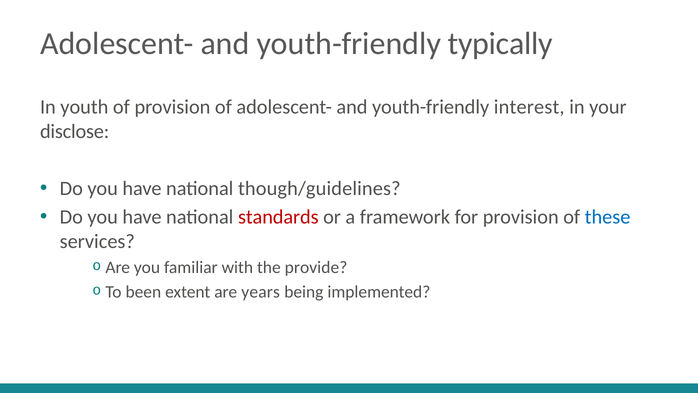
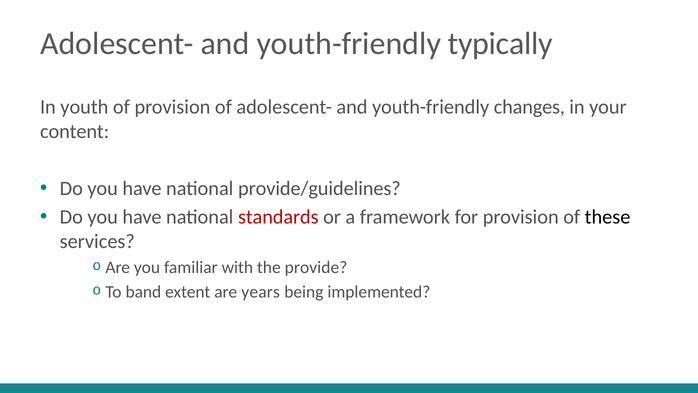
interest: interest -> changes
disclose: disclose -> content
though/guidelines: though/guidelines -> provide/guidelines
these colour: blue -> black
been: been -> band
